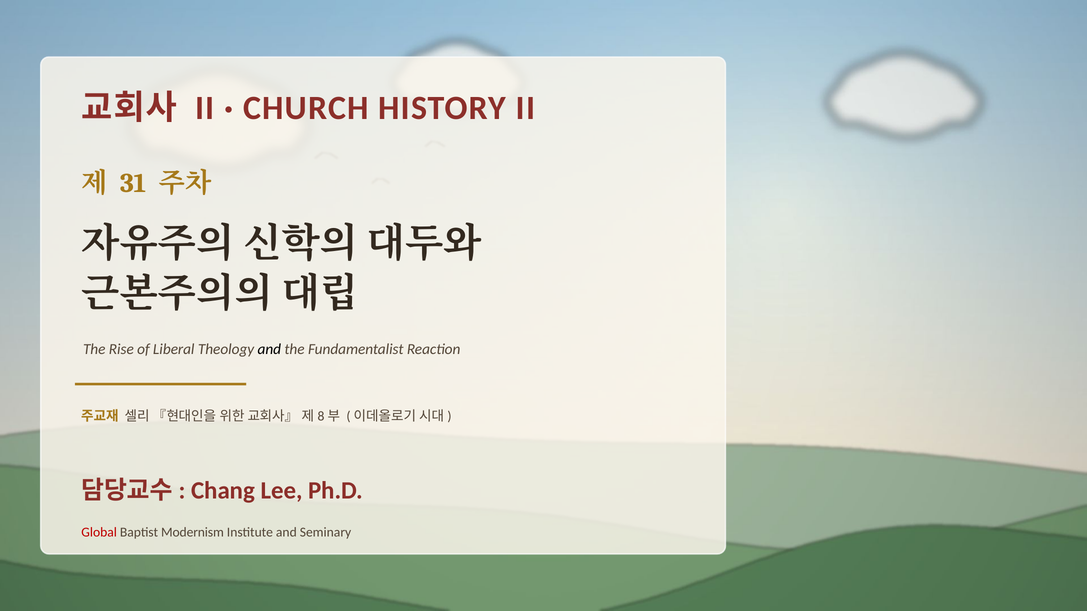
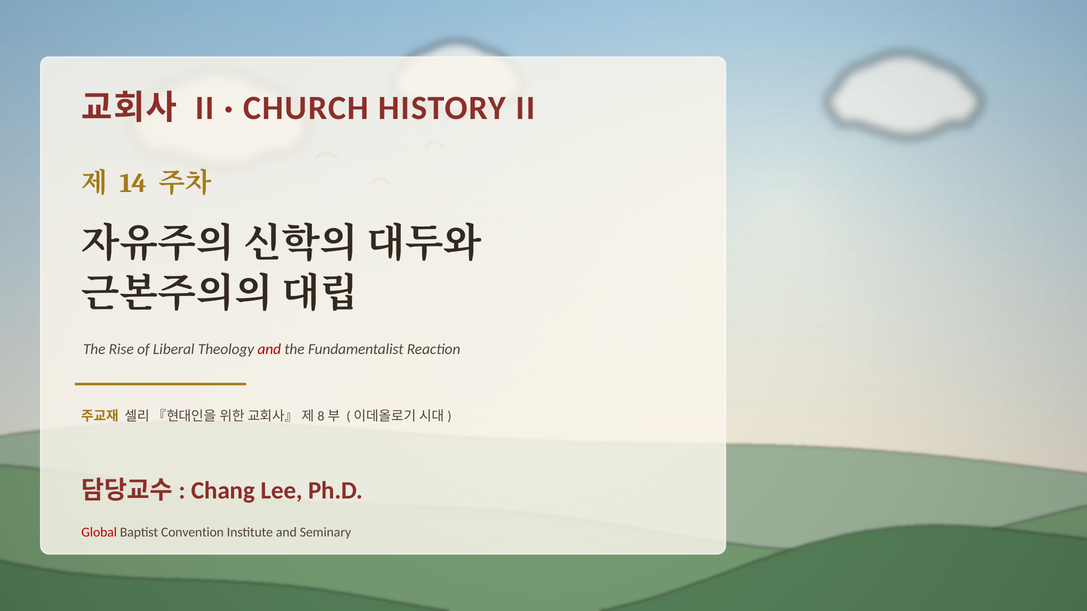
31: 31 -> 14
and at (269, 350) colour: black -> red
Modernism: Modernism -> Convention
